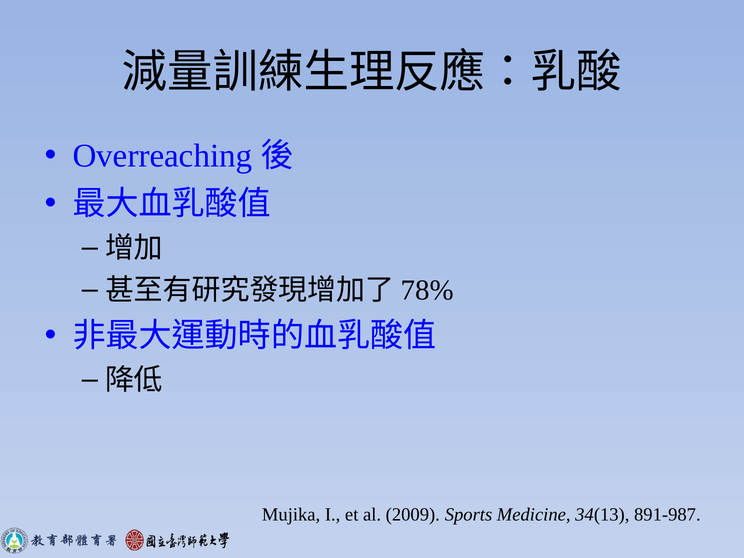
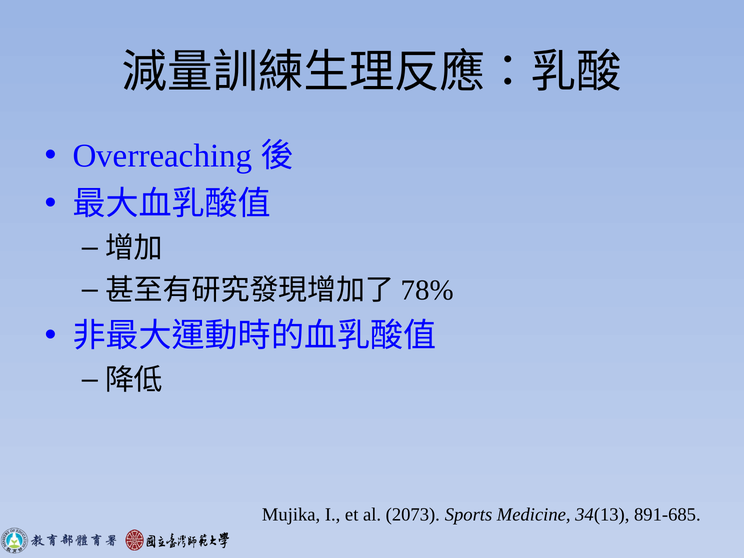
2009: 2009 -> 2073
891-987: 891-987 -> 891-685
